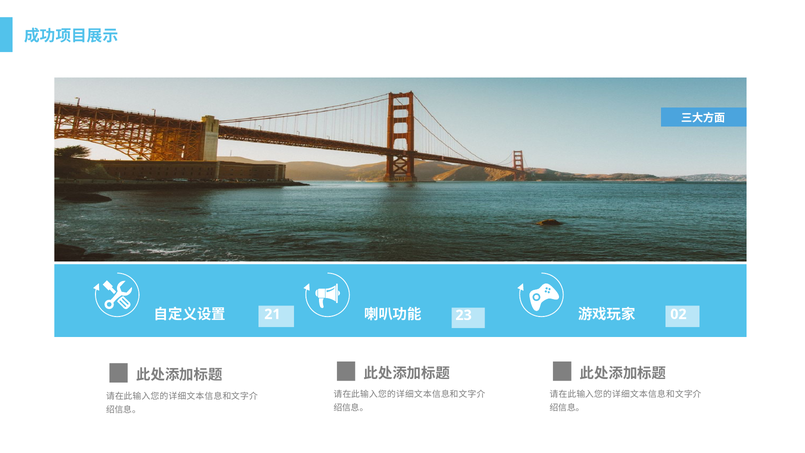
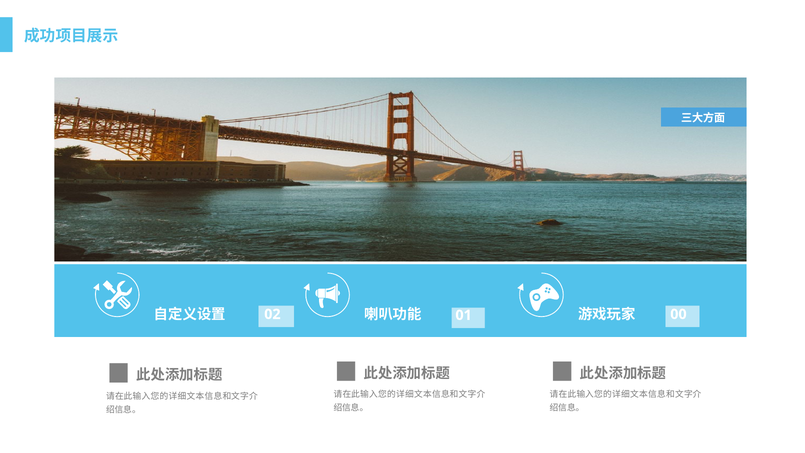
21: 21 -> 02
23: 23 -> 01
02: 02 -> 00
